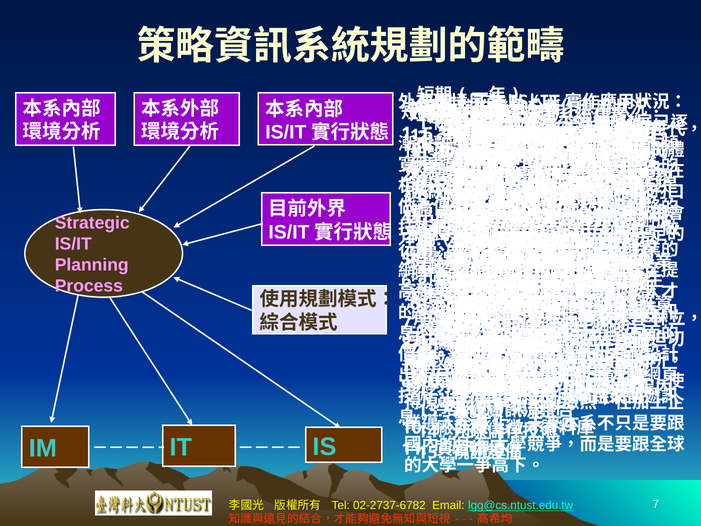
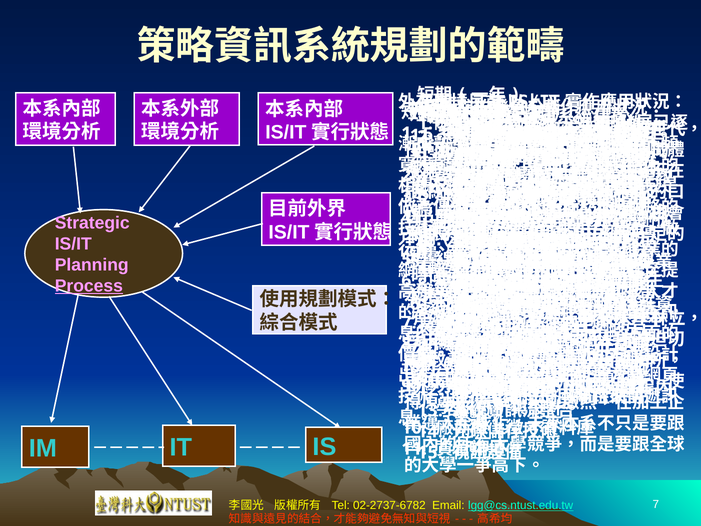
Process underline: none -> present
